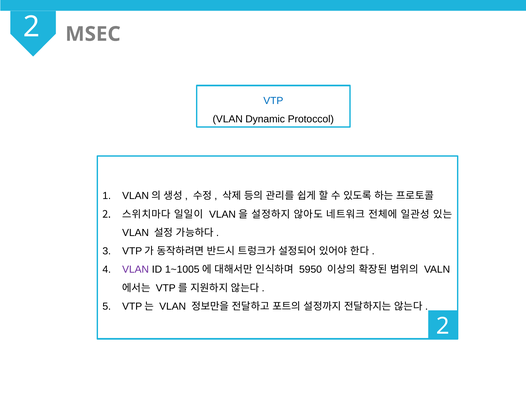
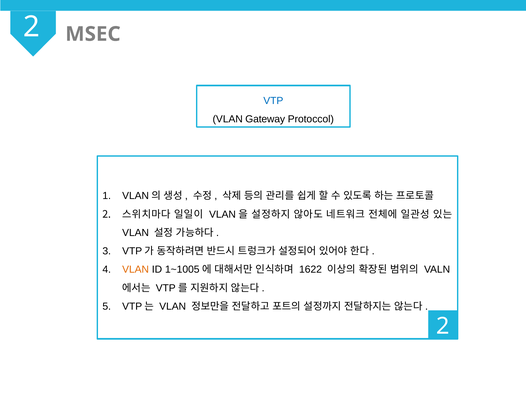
Dynamic: Dynamic -> Gateway
VLAN at (136, 269) colour: purple -> orange
5950: 5950 -> 1622
